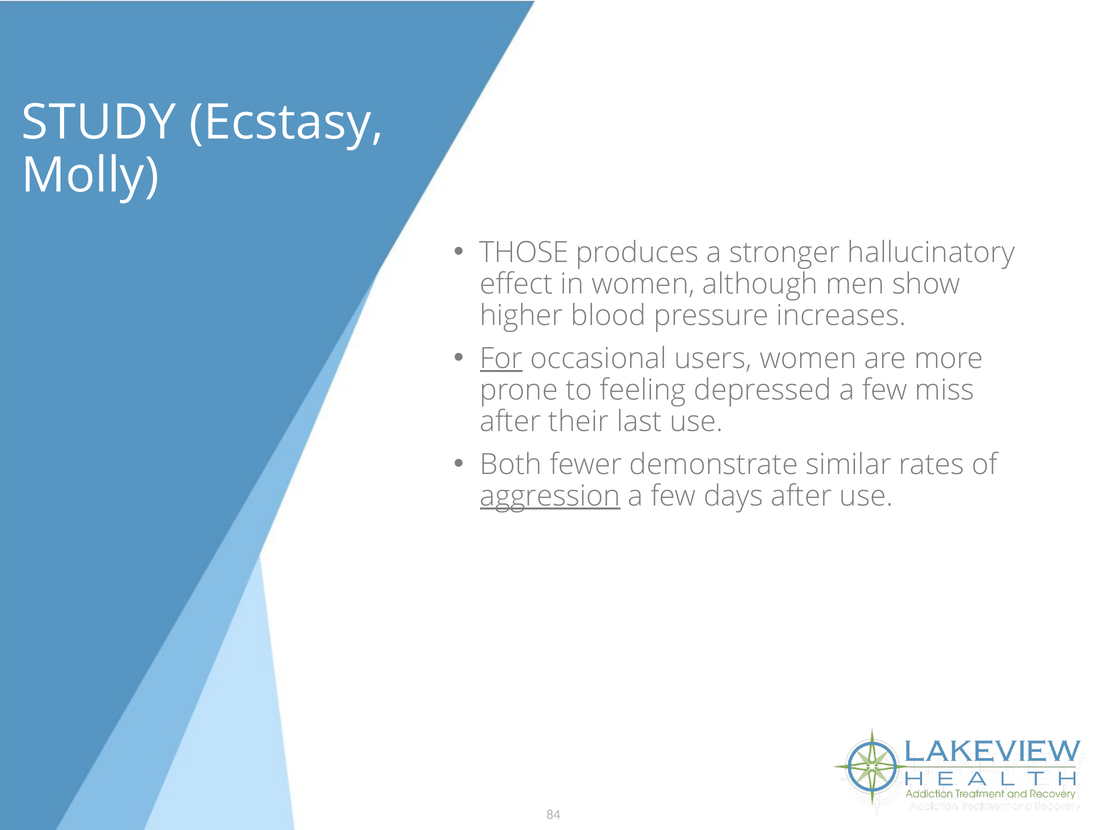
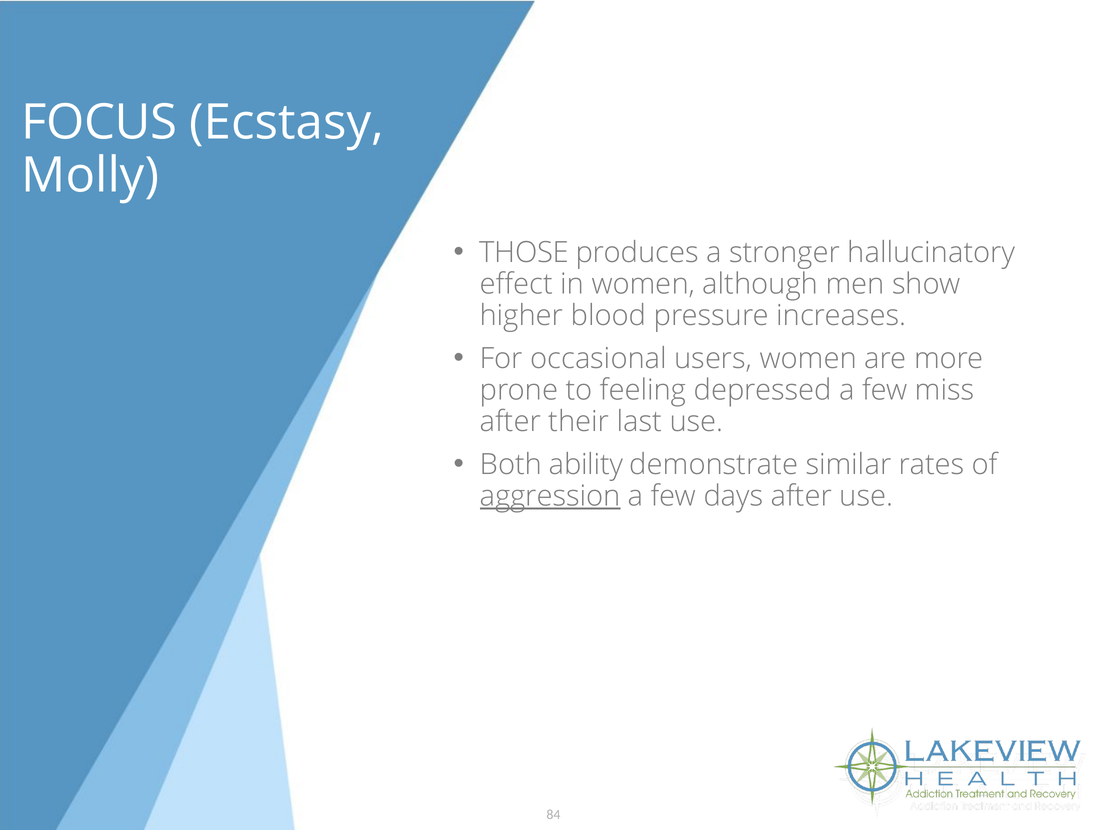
STUDY: STUDY -> FOCUS
For underline: present -> none
fewer: fewer -> ability
